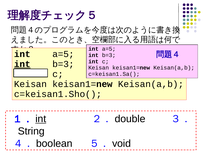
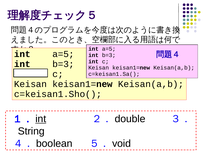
int at (22, 64) underline: present -> none
